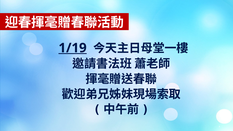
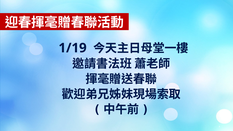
1/19 underline: present -> none
